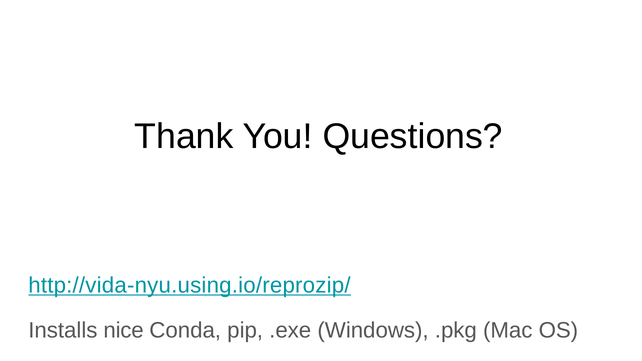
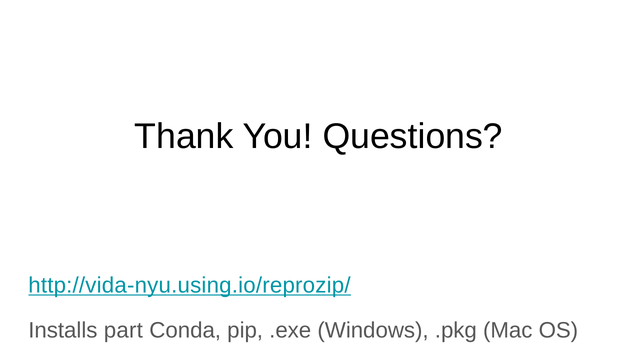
nice: nice -> part
